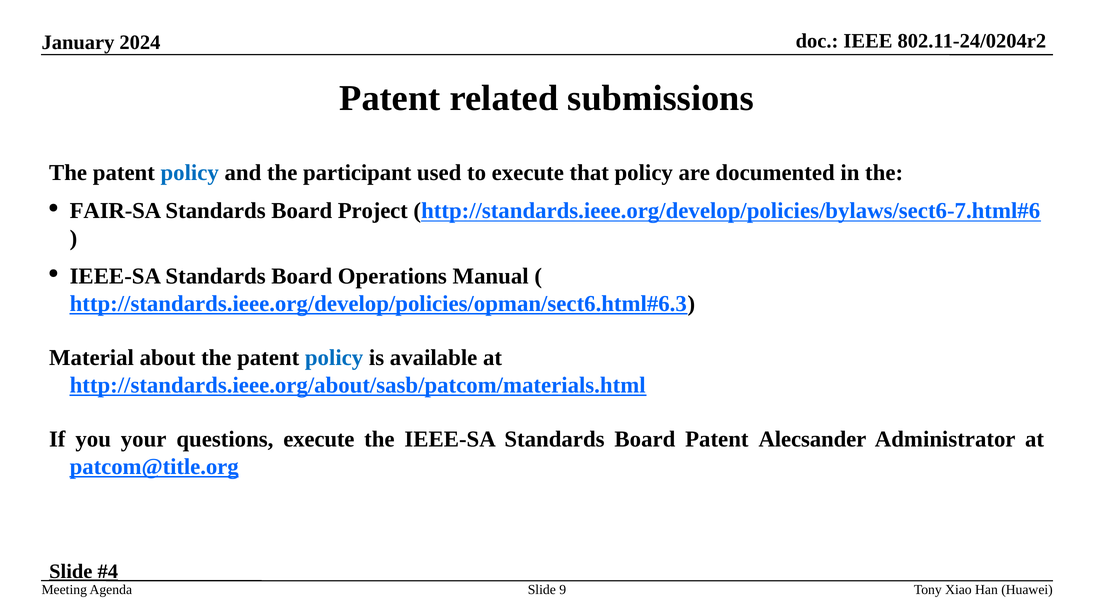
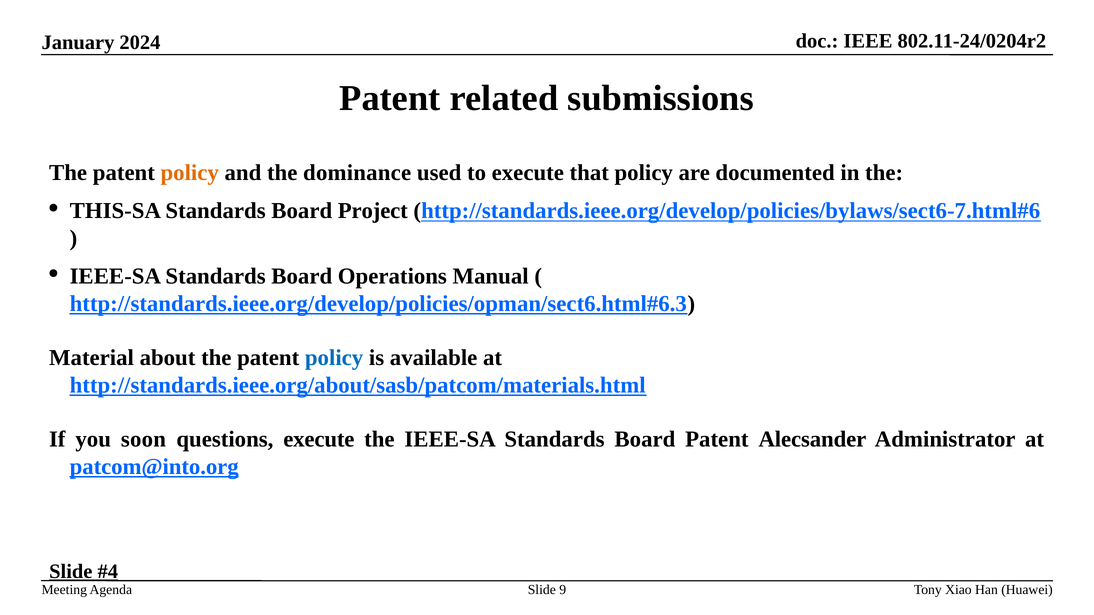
policy at (190, 173) colour: blue -> orange
participant: participant -> dominance
FAIR-SA: FAIR-SA -> THIS-SA
your: your -> soon
patcom@title.org: patcom@title.org -> patcom@into.org
